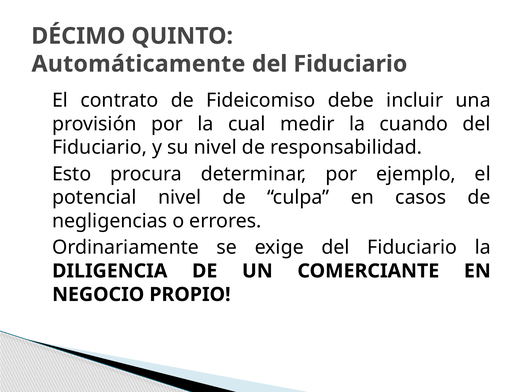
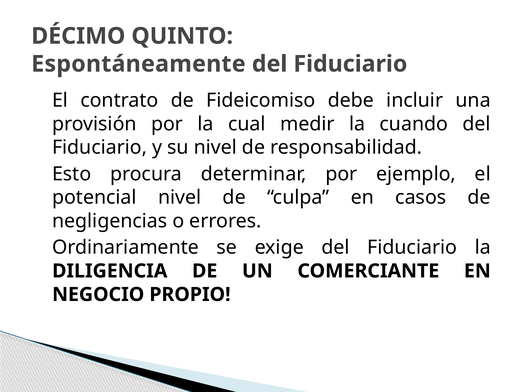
Automáticamente: Automáticamente -> Espontáneamente
